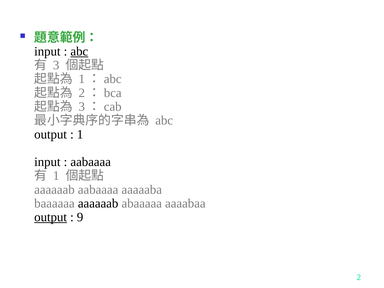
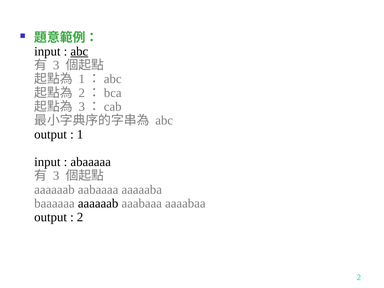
aabaaaa at (91, 162): aabaaaa -> abaaaaa
1 at (56, 176): 1 -> 3
abaaaaa: abaaaaa -> aaabaaa
output at (51, 217) underline: present -> none
9 at (80, 217): 9 -> 2
